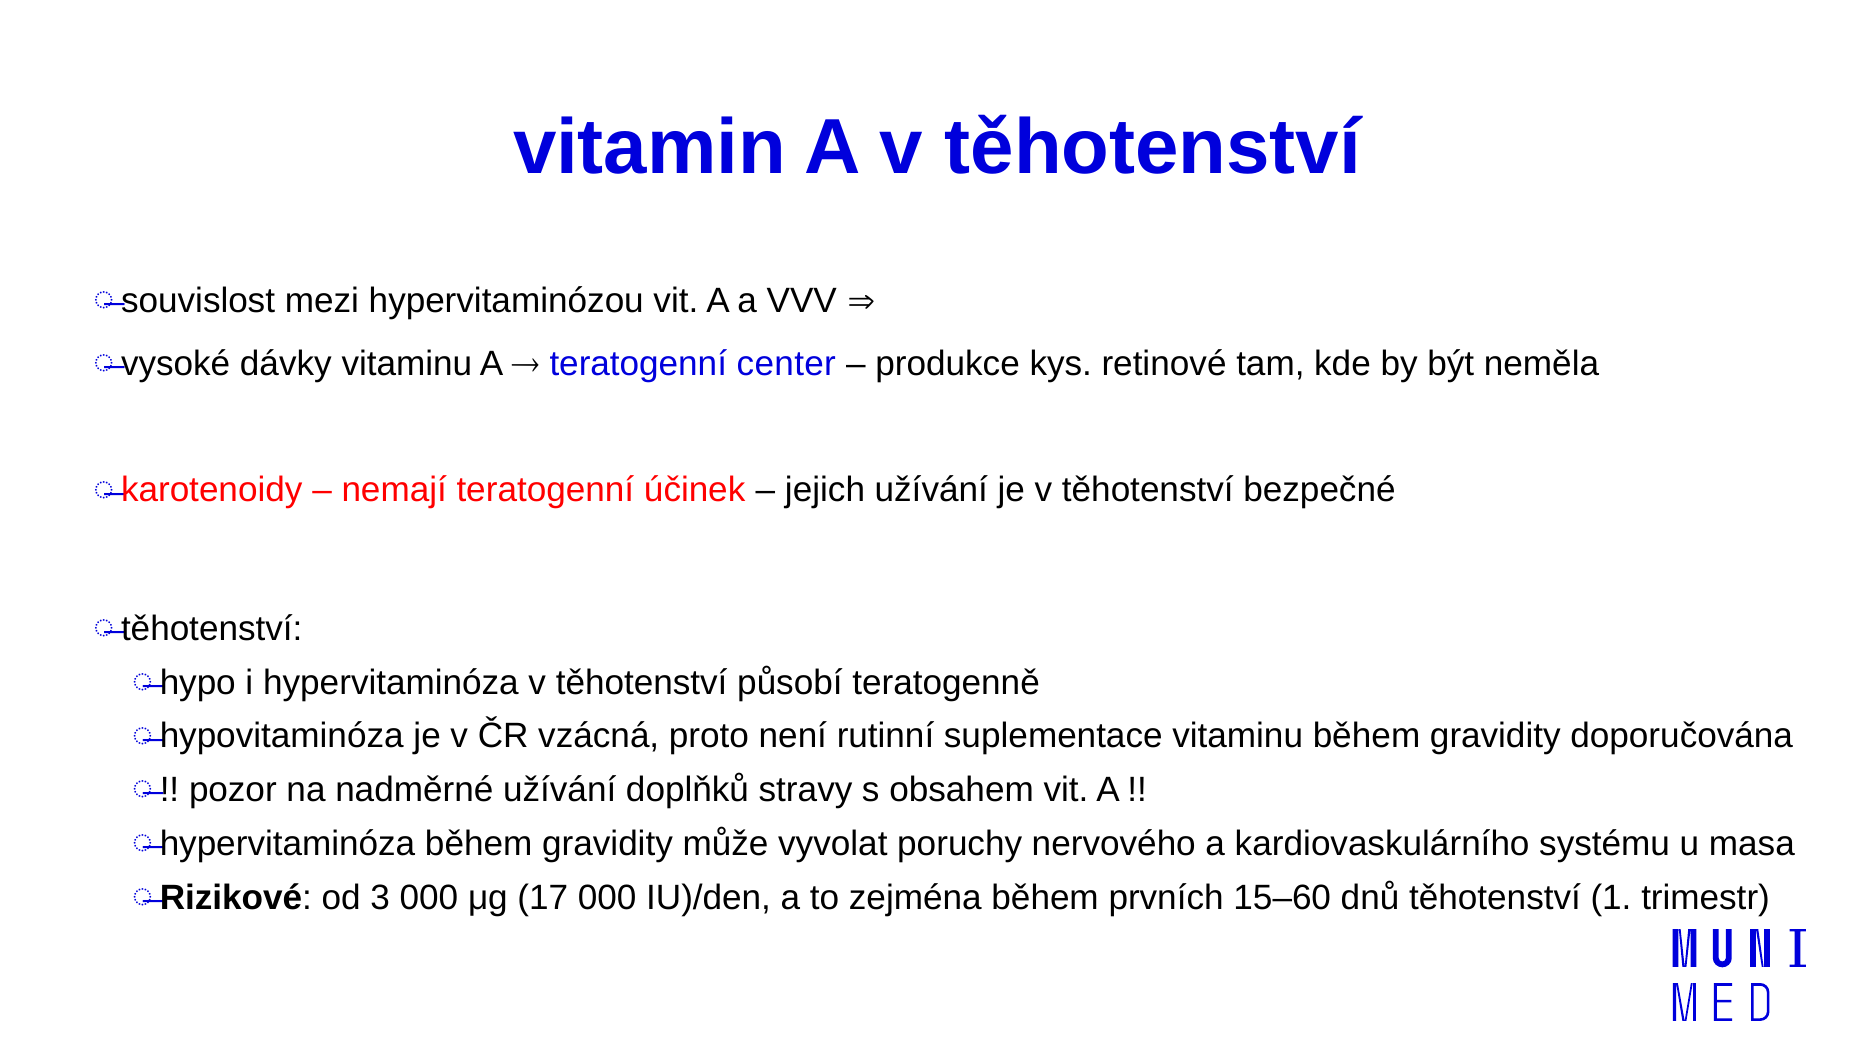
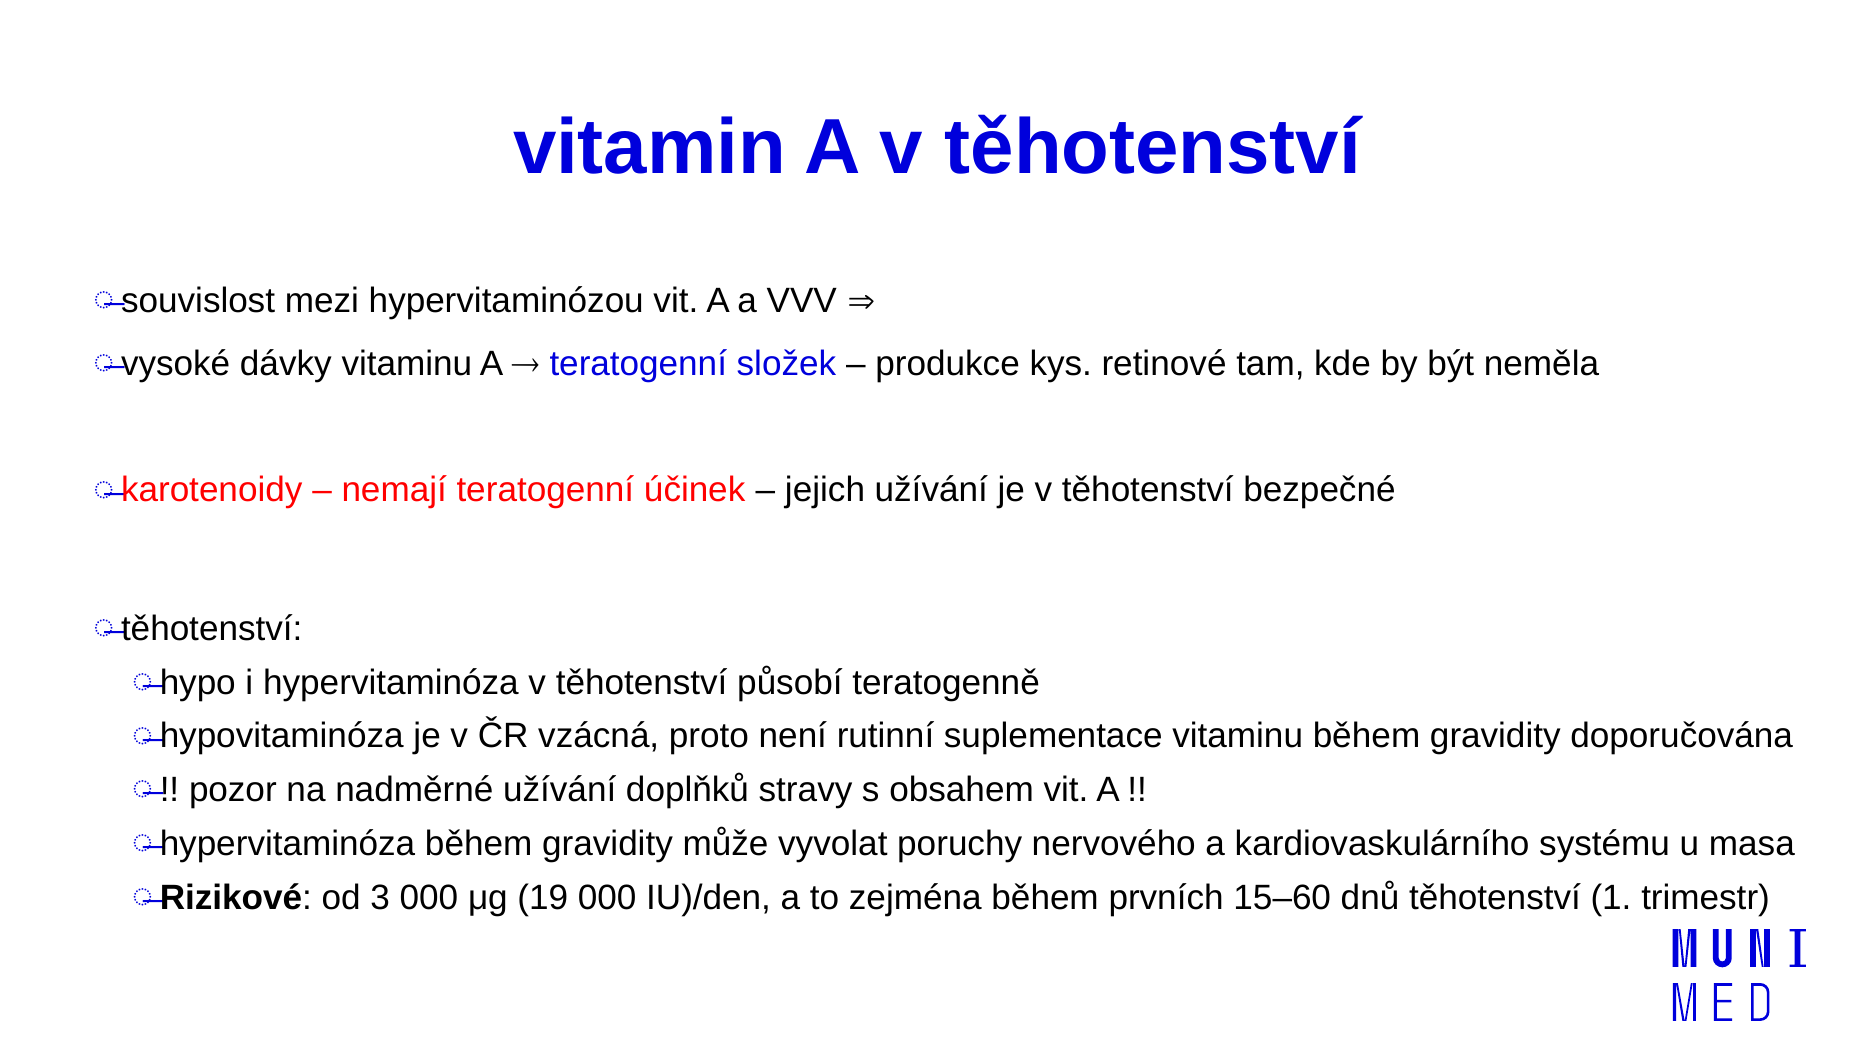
center: center -> složek
17: 17 -> 19
